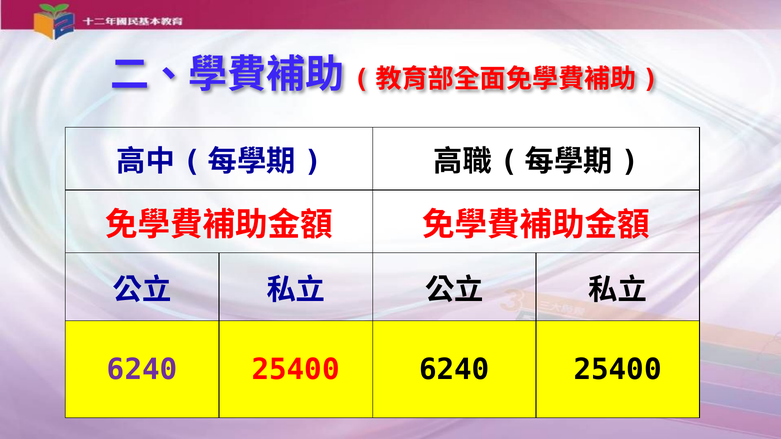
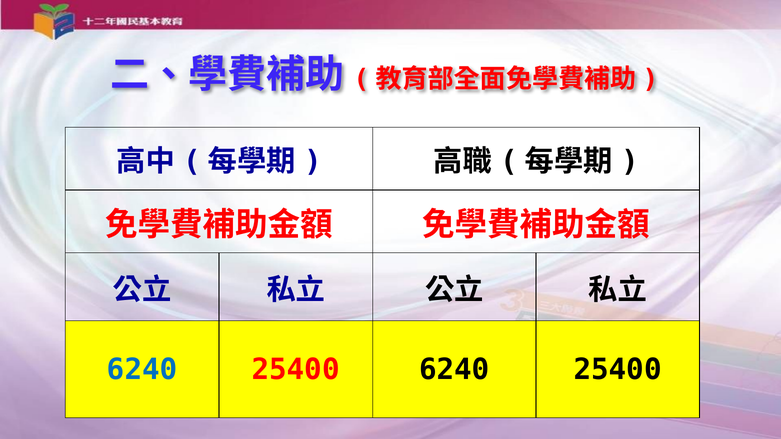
6240 at (142, 370) colour: purple -> blue
